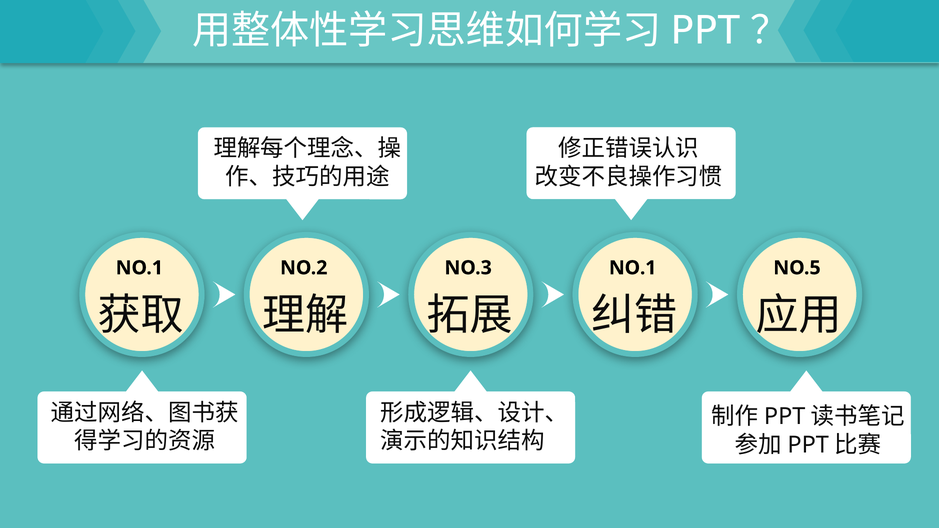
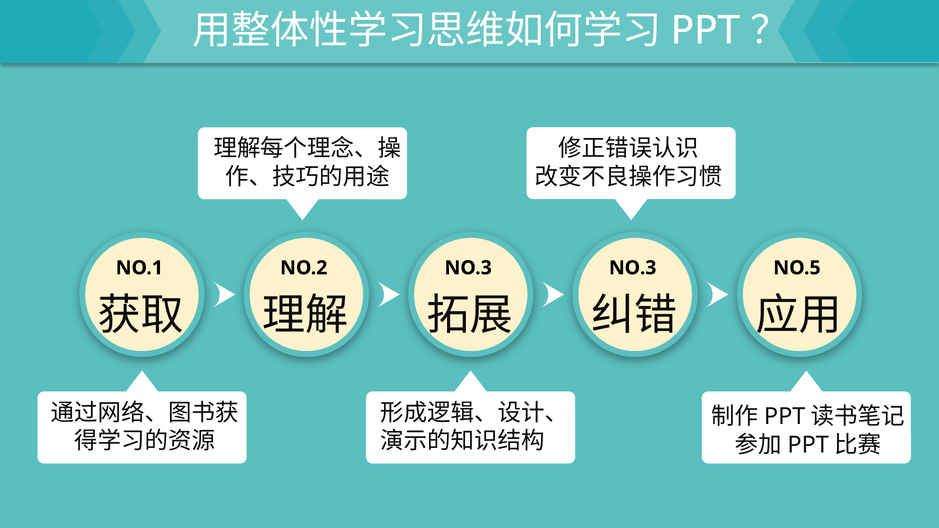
NO.1 at (633, 268): NO.1 -> NO.3
